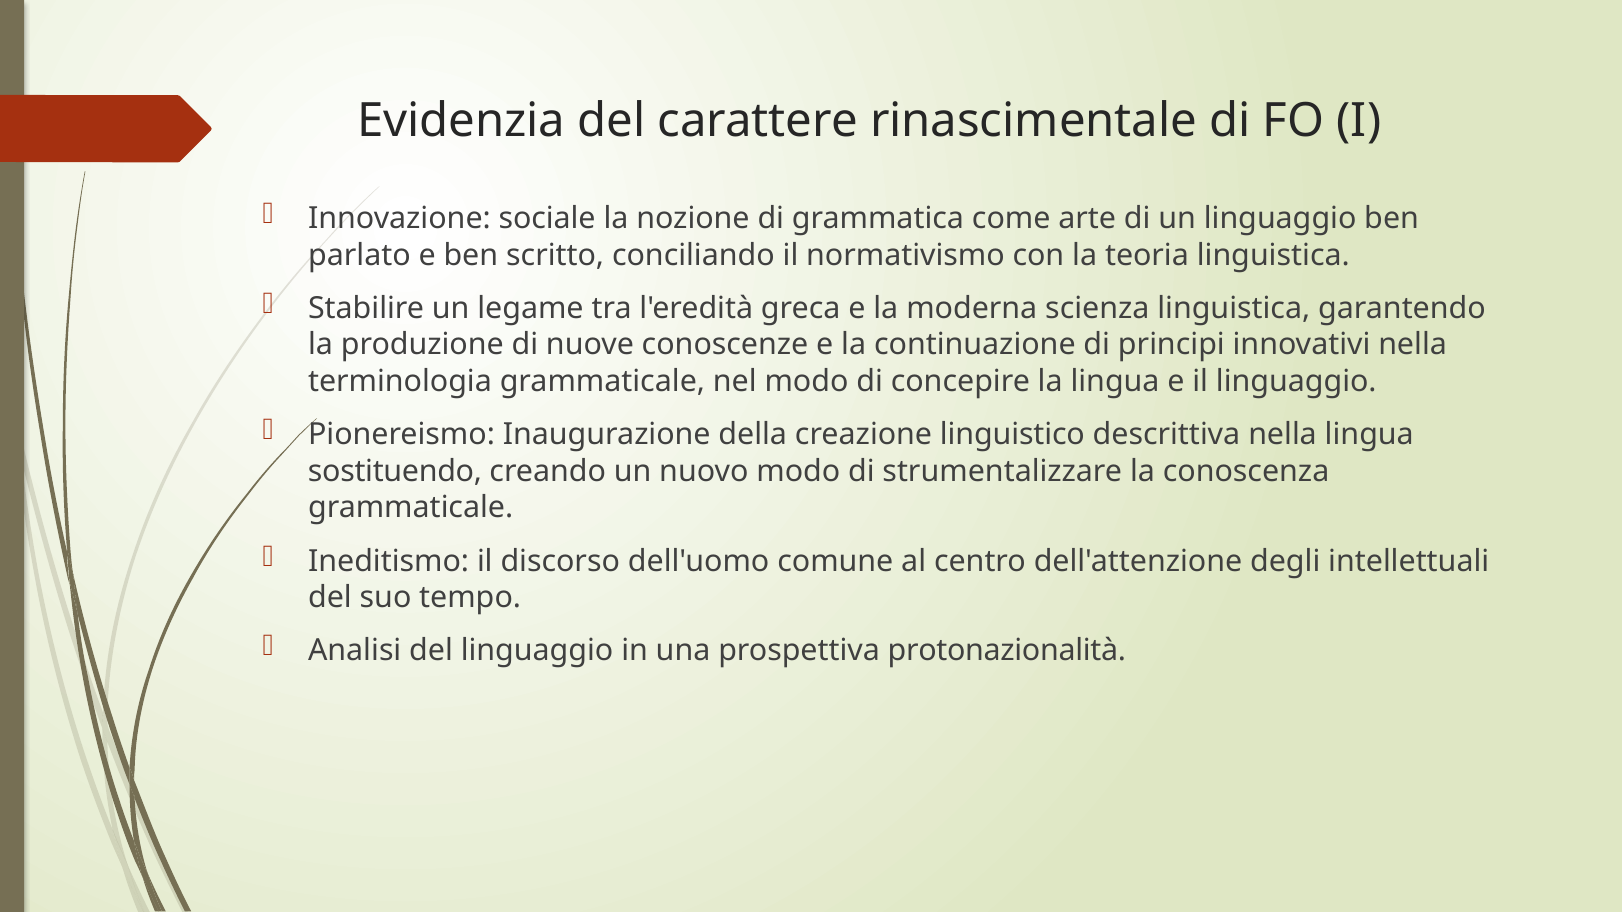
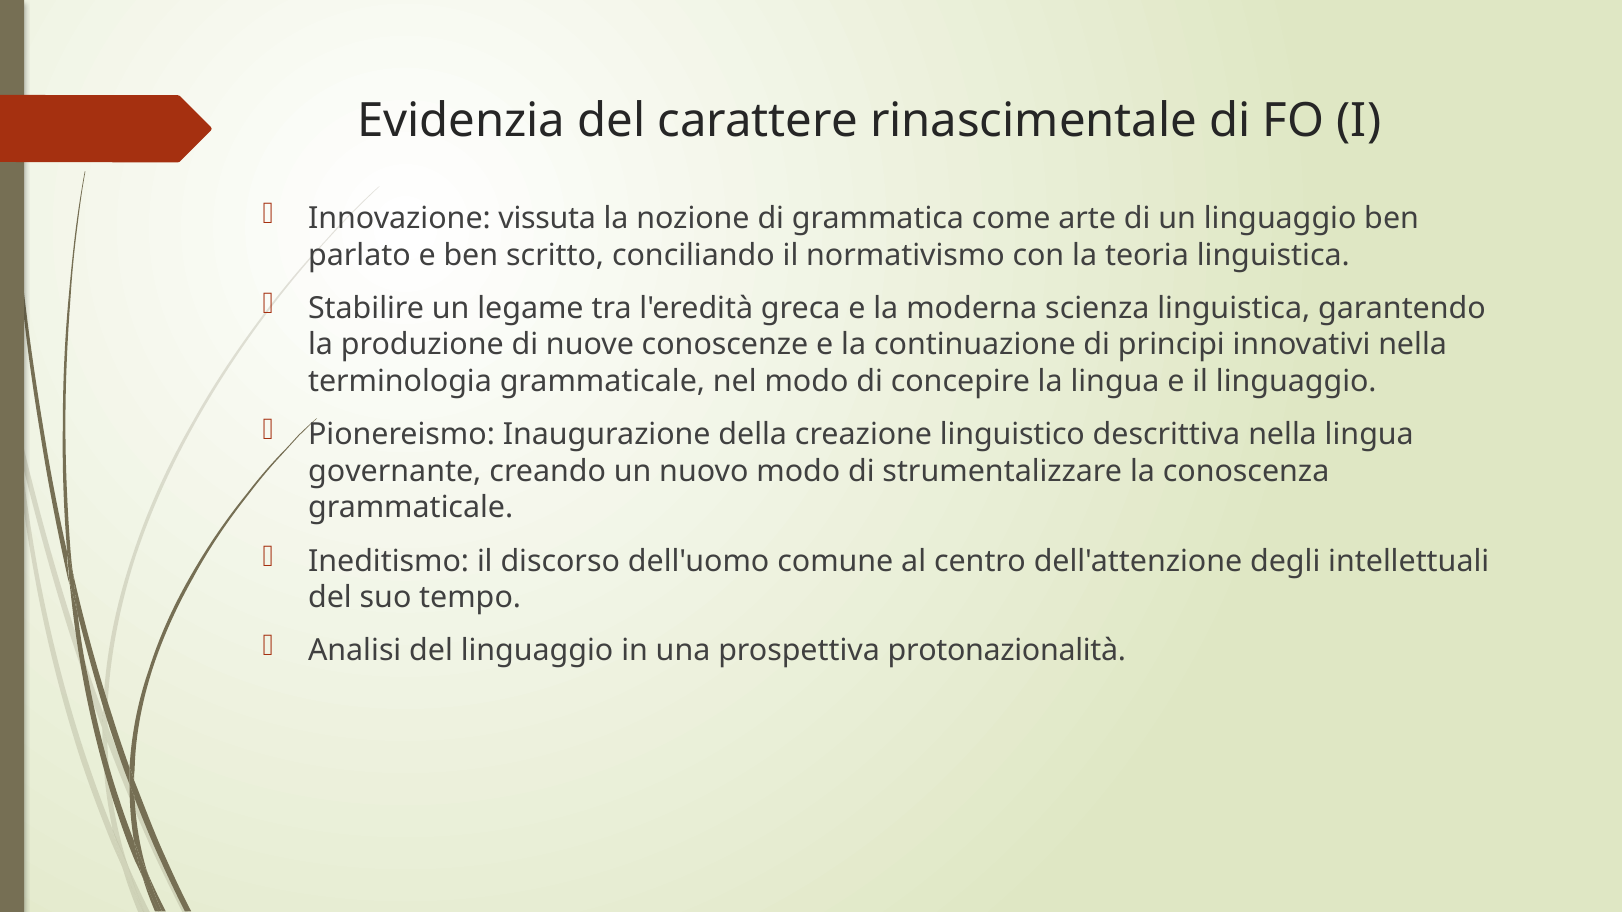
sociale: sociale -> vissuta
sostituendo: sostituendo -> governante
